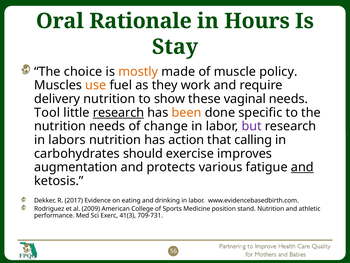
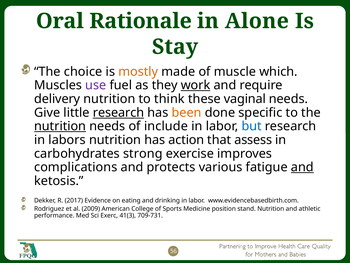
Hours: Hours -> Alone
policy: policy -> which
use colour: orange -> purple
work underline: none -> present
show: show -> think
Tool: Tool -> Give
nutrition at (60, 126) underline: none -> present
change: change -> include
but colour: purple -> blue
calling: calling -> assess
should: should -> strong
augmentation: augmentation -> complications
